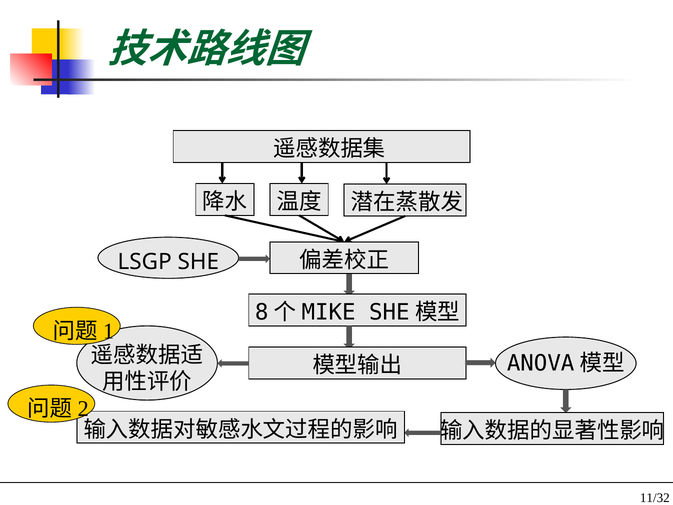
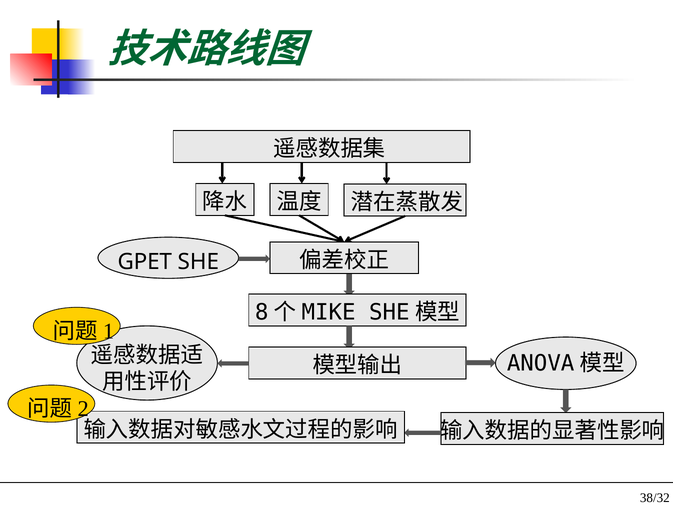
LSGP: LSGP -> GPET
11/32: 11/32 -> 38/32
